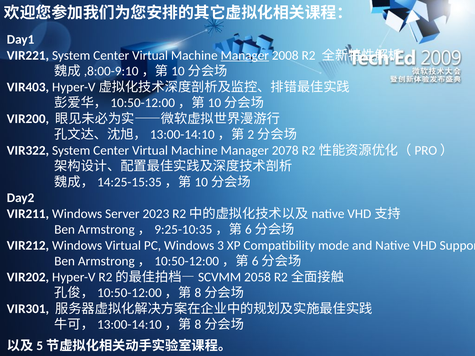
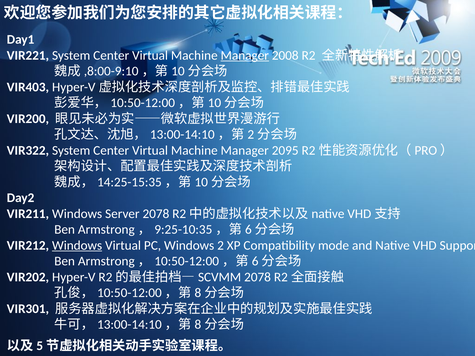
2078: 2078 -> 2095
Server 2023: 2023 -> 2078
Windows at (77, 246) underline: none -> present
3: 3 -> 2
2058 at (258, 277): 2058 -> 2078
